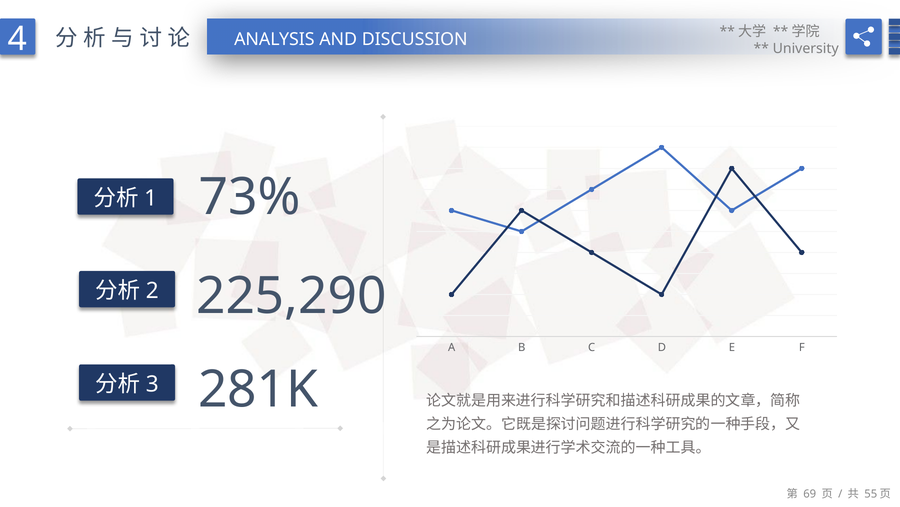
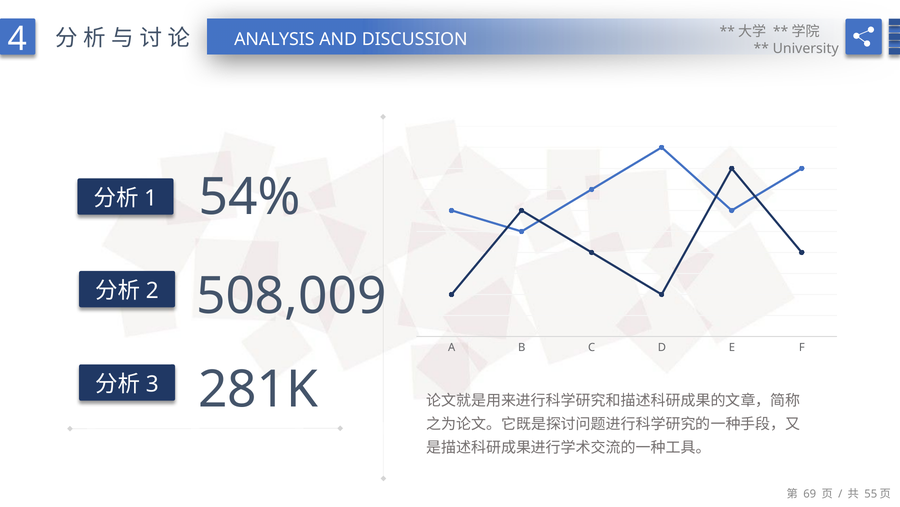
73%: 73% -> 54%
225,290: 225,290 -> 508,009
